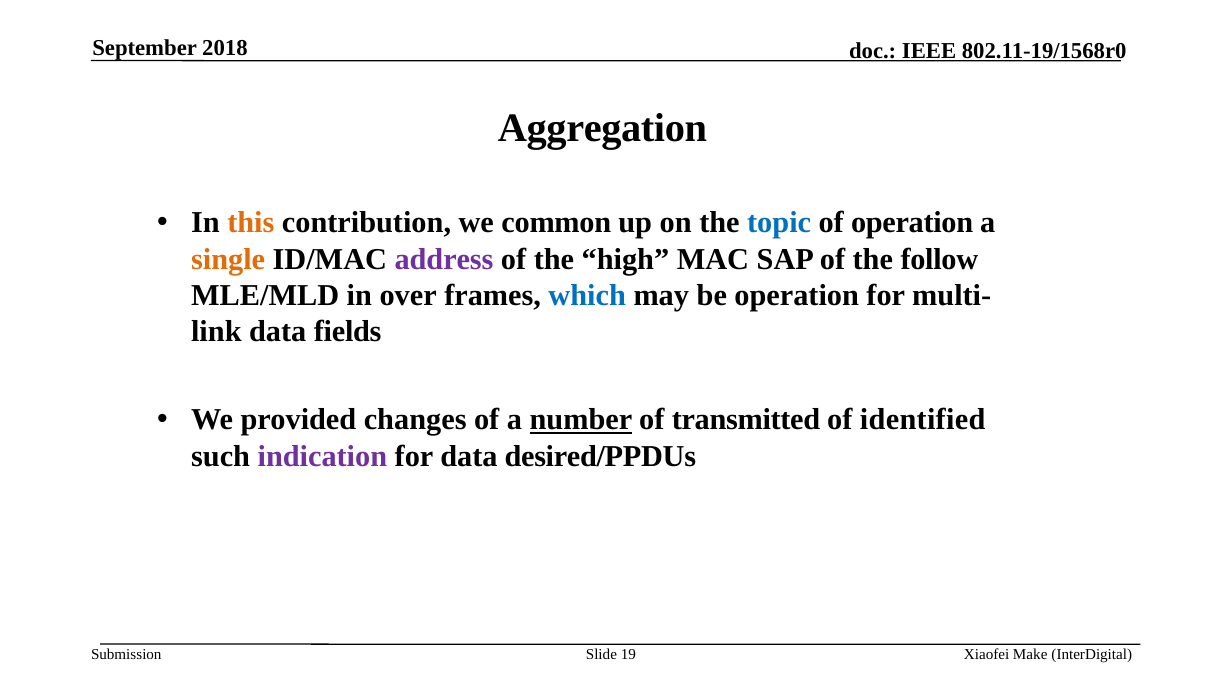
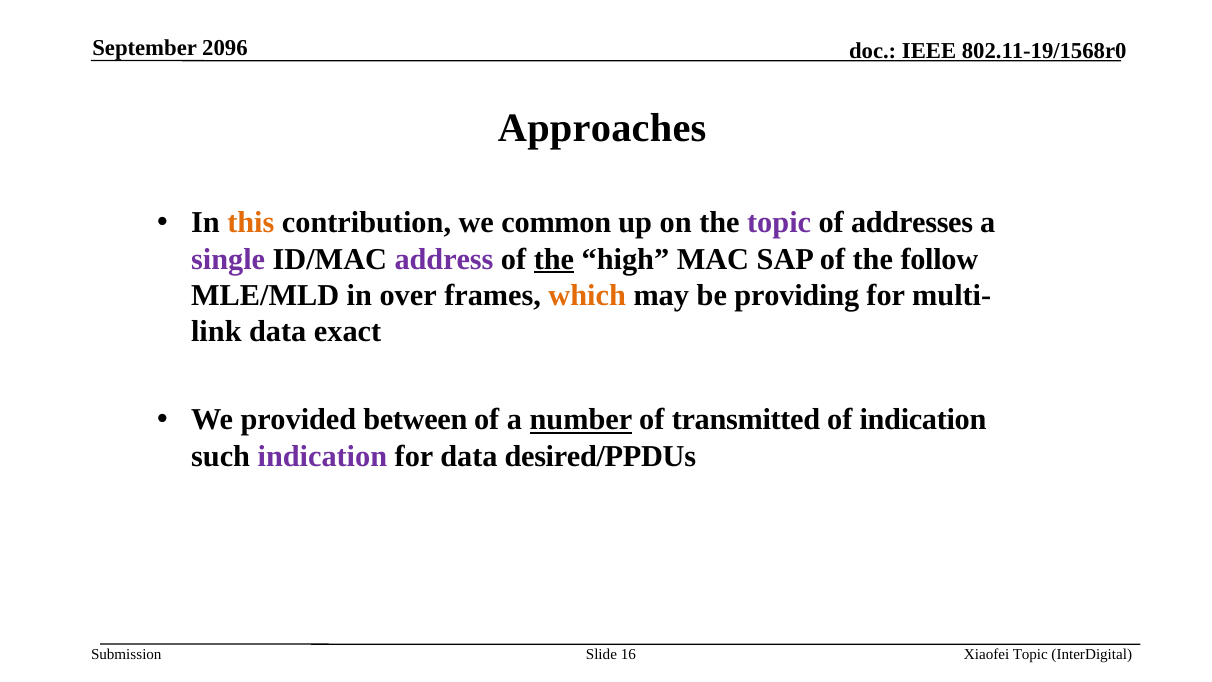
2018: 2018 -> 2096
Aggregation: Aggregation -> Approaches
topic at (779, 223) colour: blue -> purple
of operation: operation -> addresses
single colour: orange -> purple
the at (554, 259) underline: none -> present
which colour: blue -> orange
be operation: operation -> providing
fields: fields -> exact
changes: changes -> between
of identified: identified -> indication
19: 19 -> 16
Xiaofei Make: Make -> Topic
